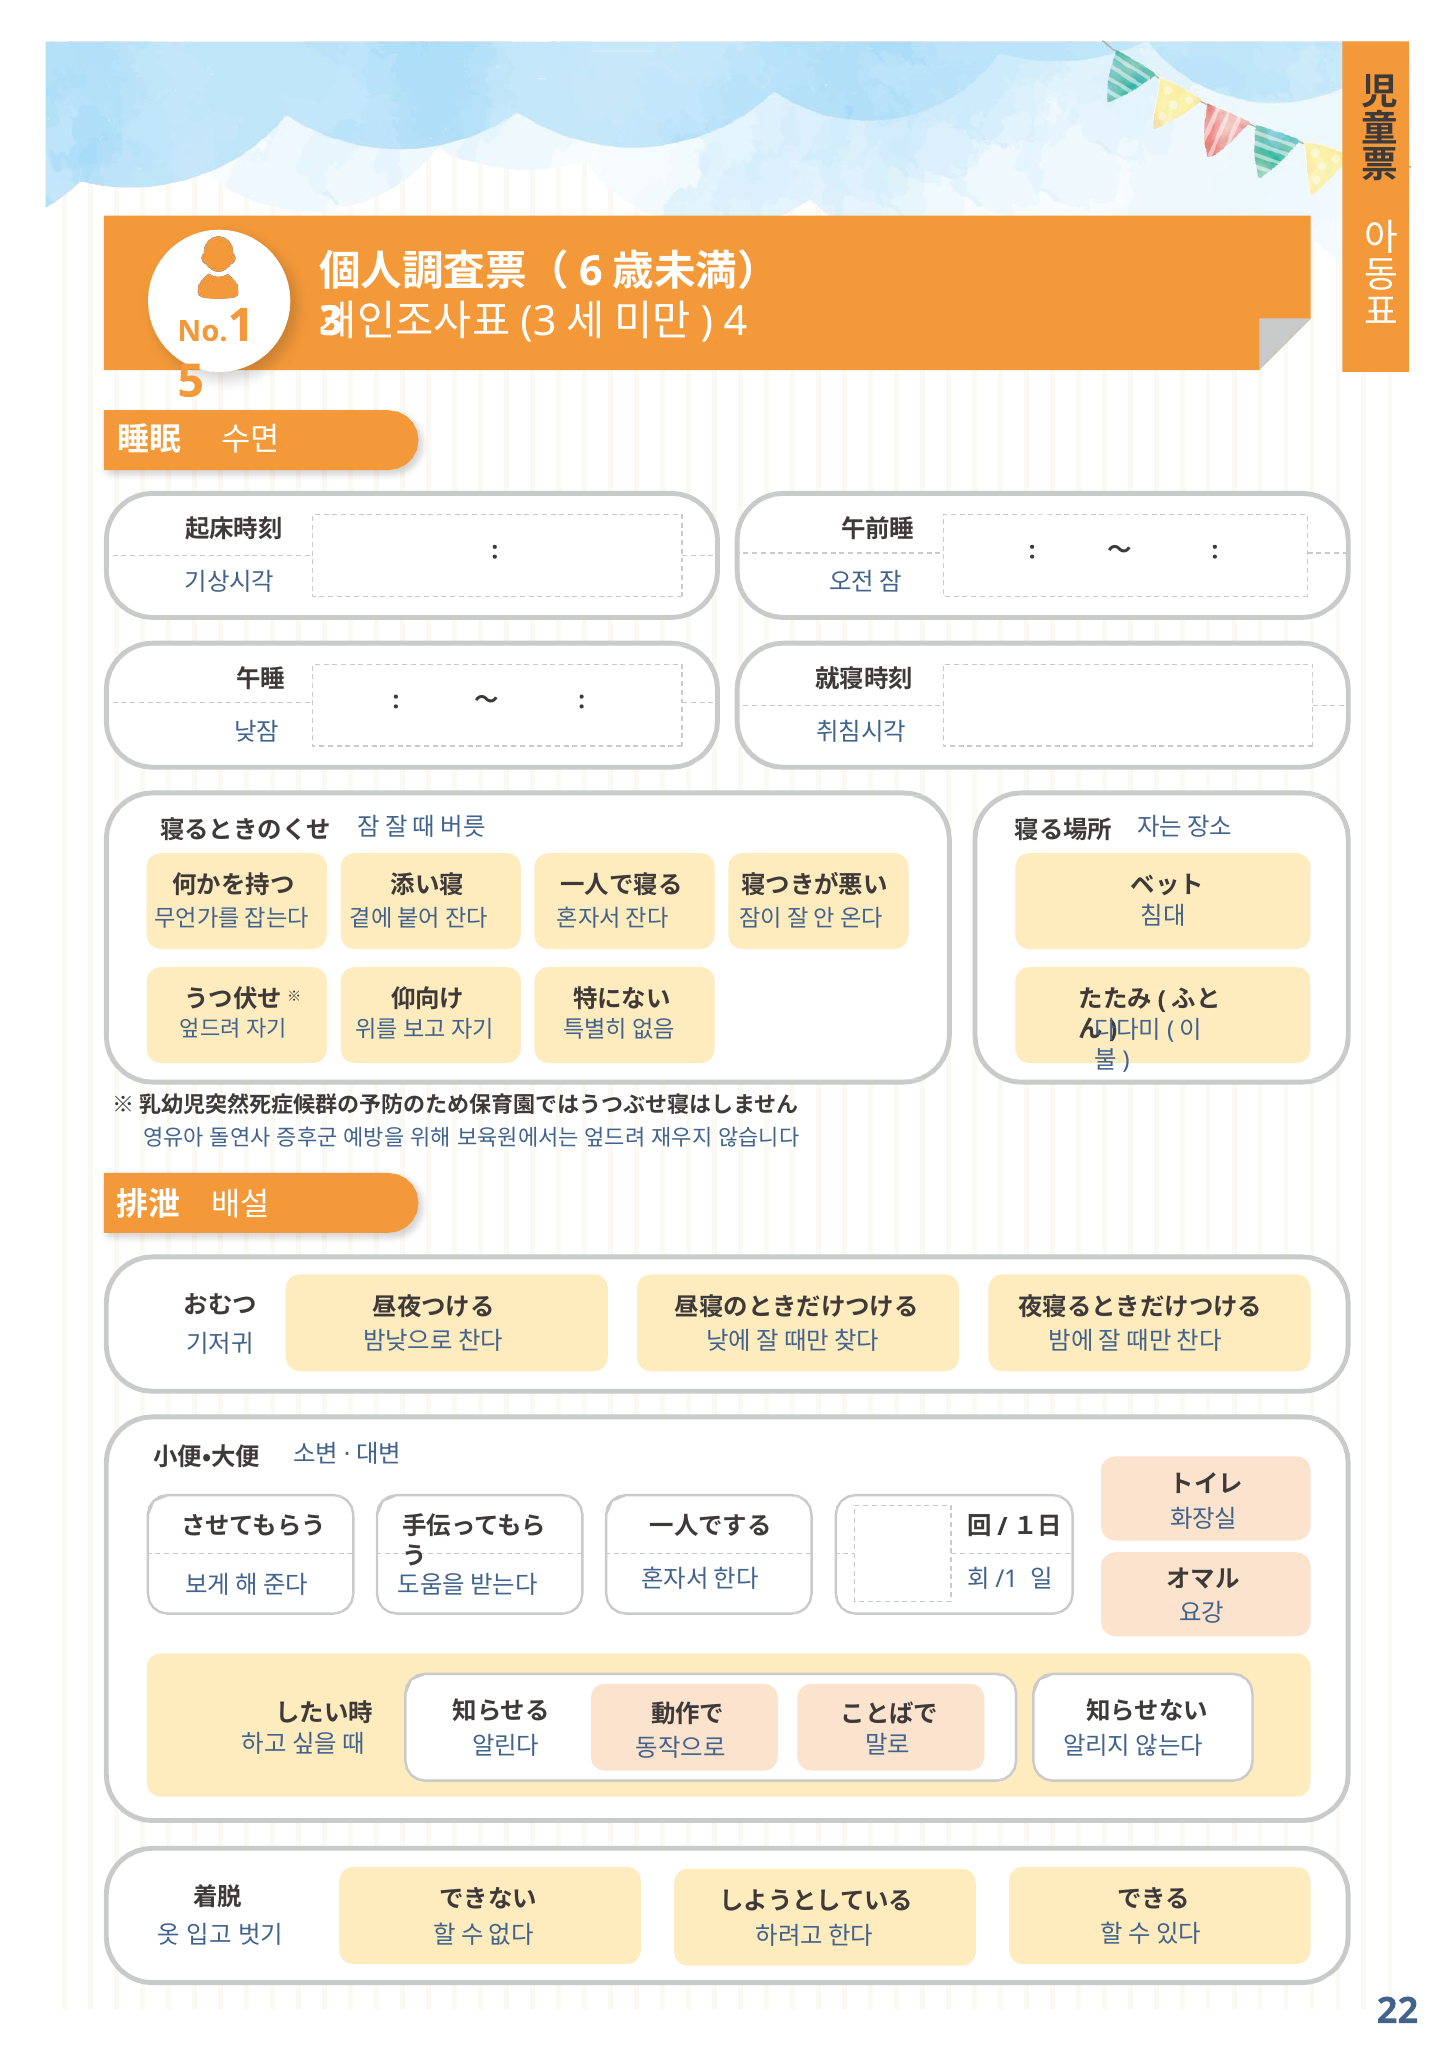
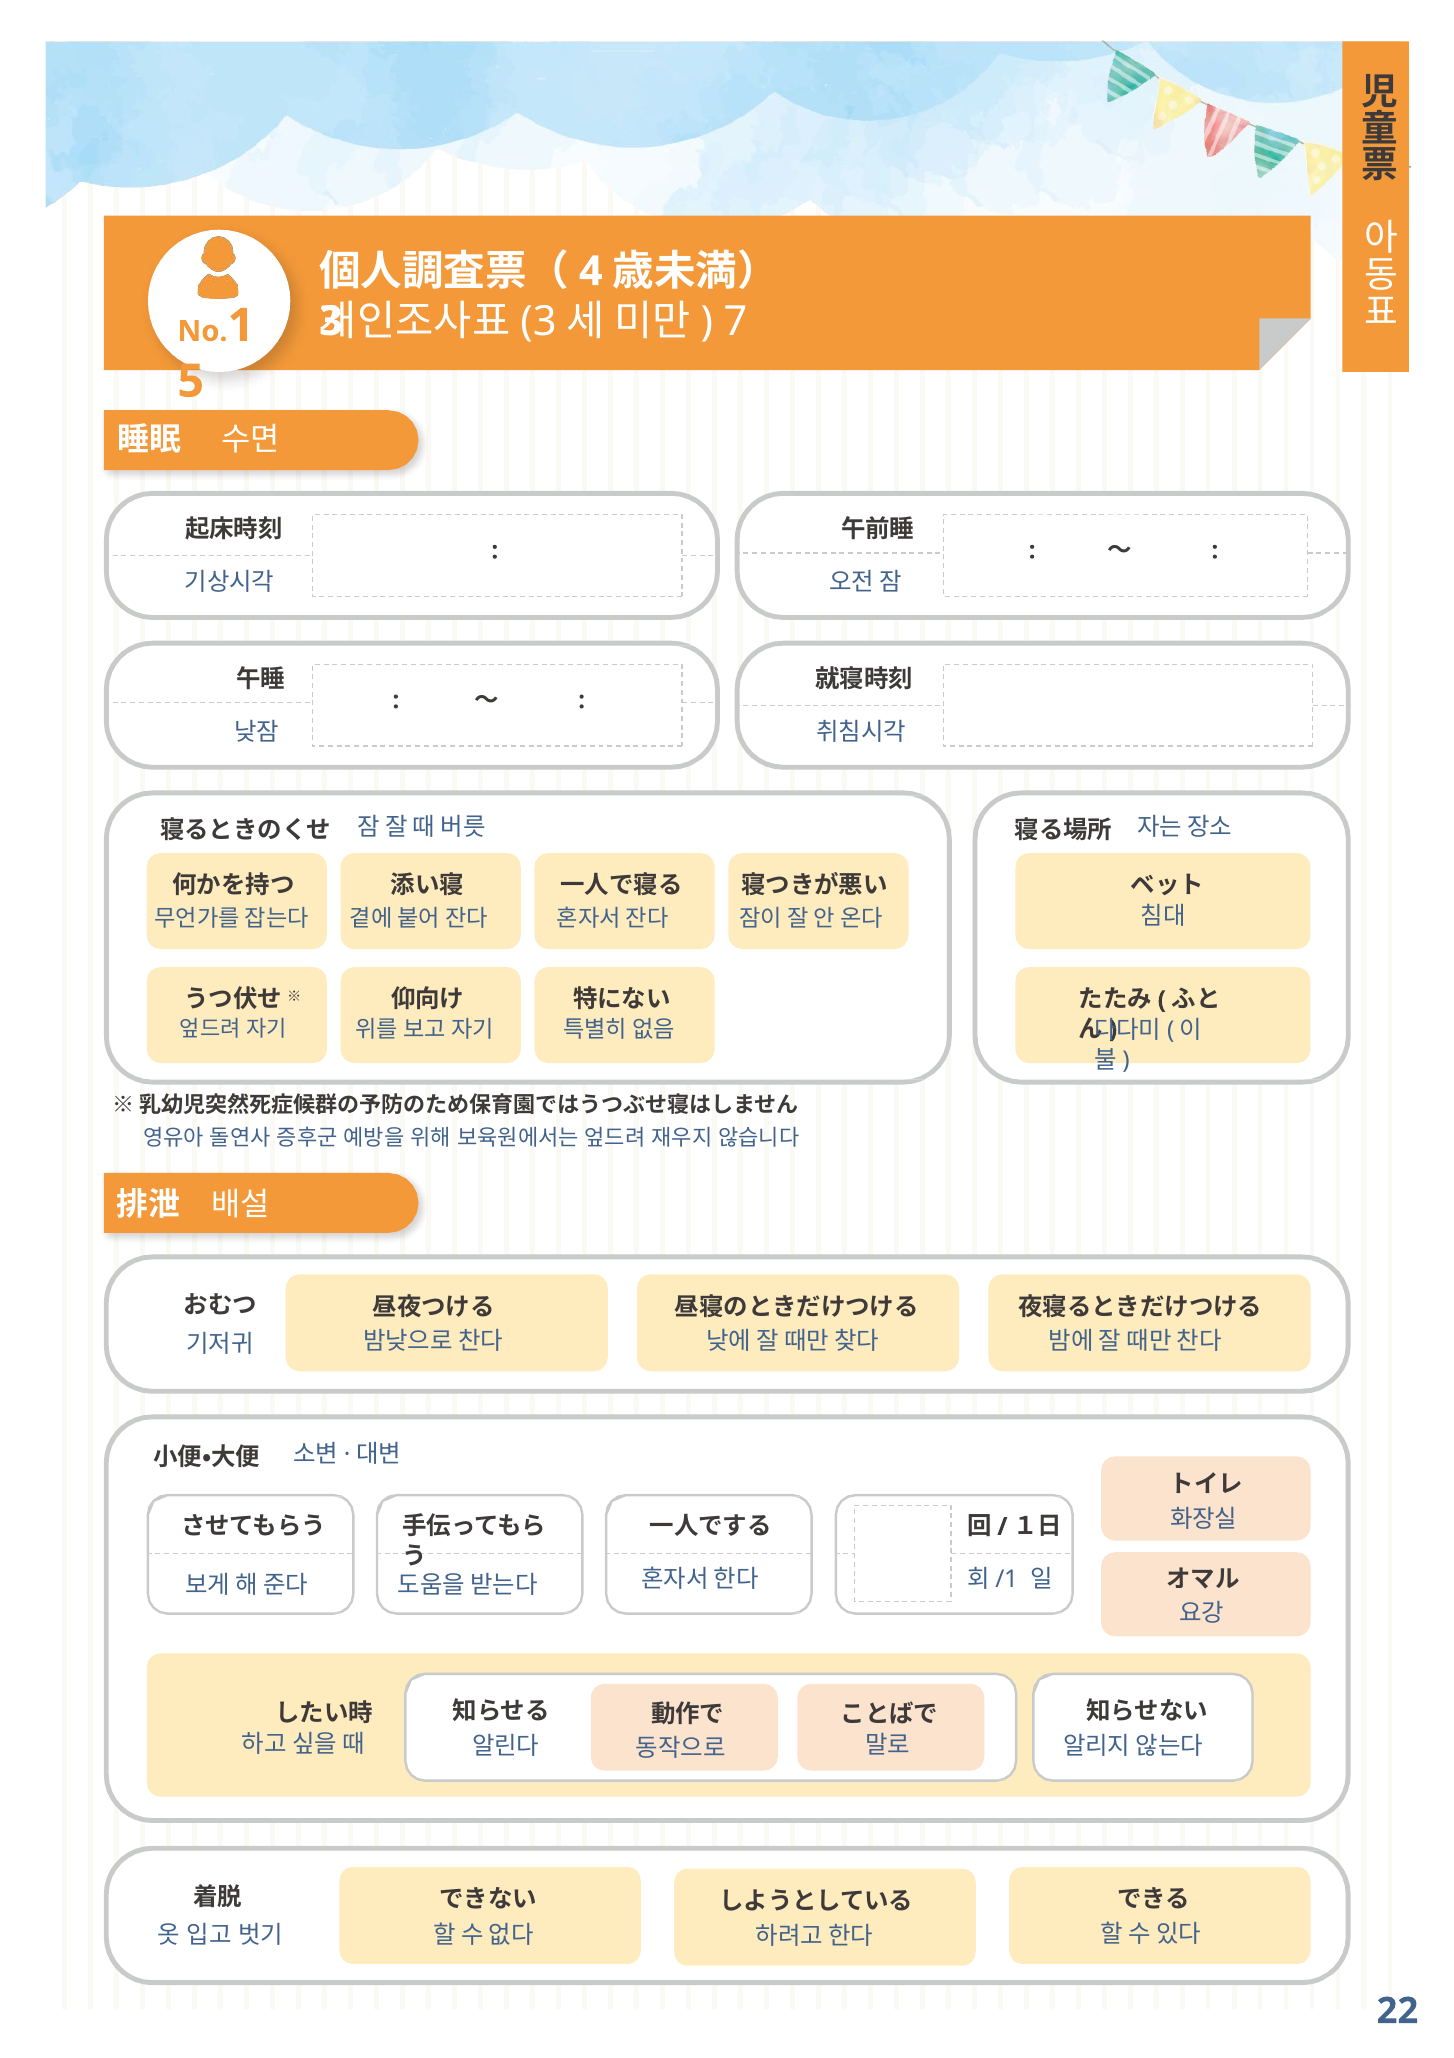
6: 6 -> 4
4: 4 -> 7
